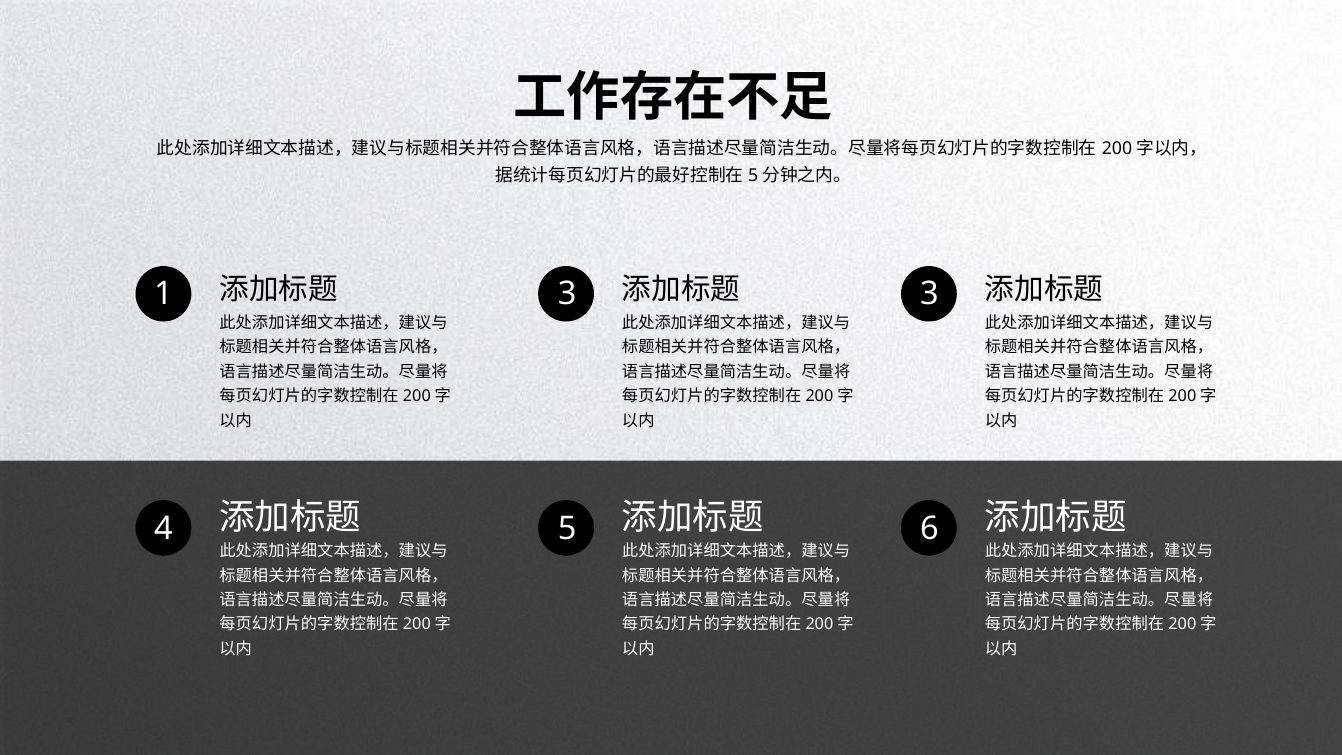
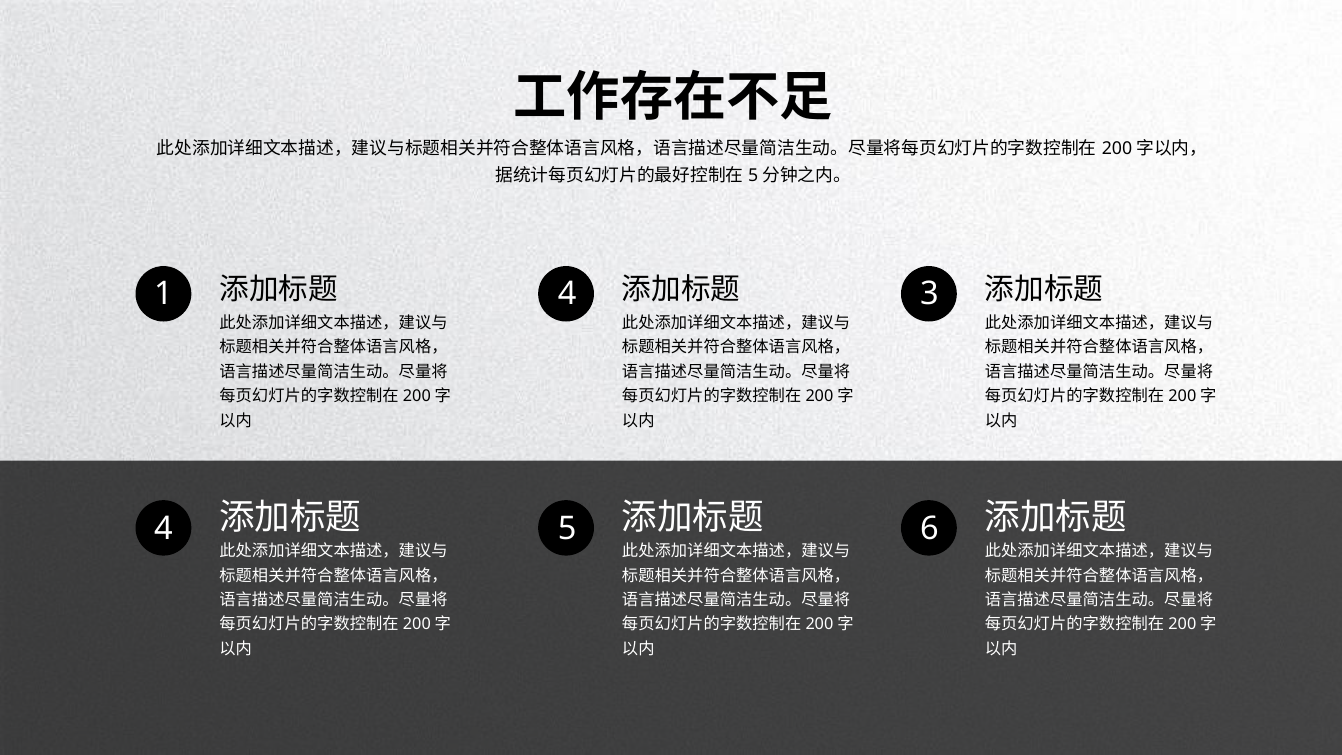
1 3: 3 -> 4
